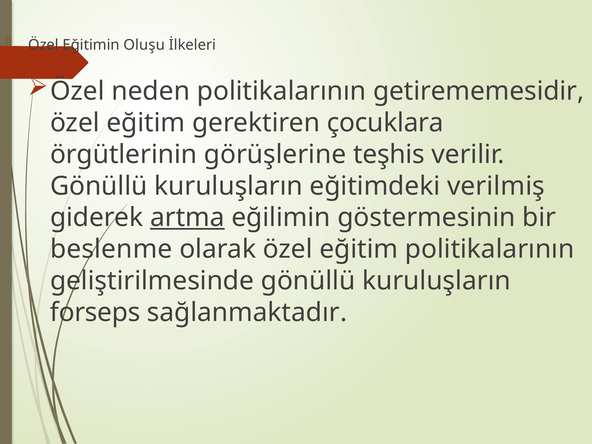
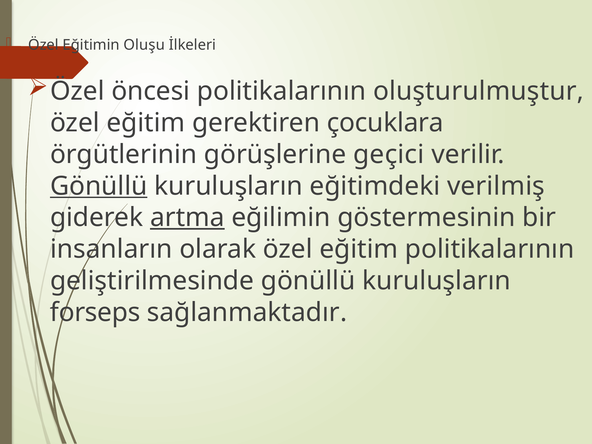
neden: neden -> öncesi
getirememesidir: getirememesidir -> oluşturulmuştur
teşhis: teşhis -> geçici
Gönüllü at (99, 186) underline: none -> present
beslenme: beslenme -> insanların
